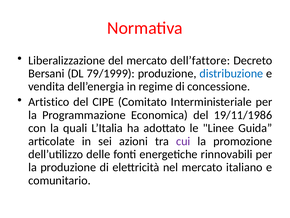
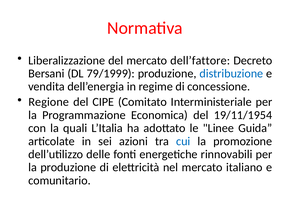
Artistico: Artistico -> Regione
19/11/1986: 19/11/1986 -> 19/11/1954
cui colour: purple -> blue
